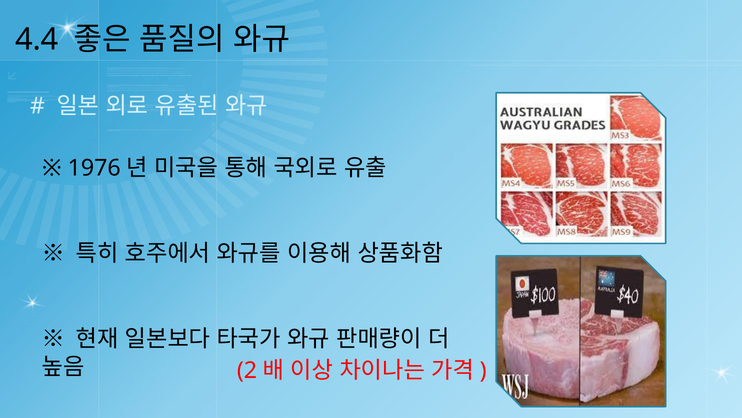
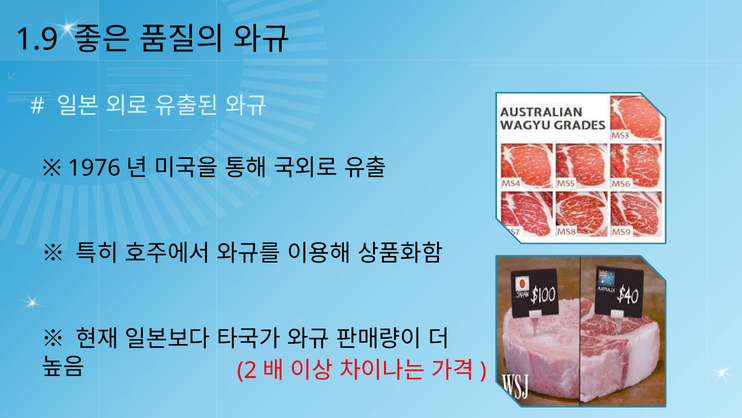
4.4: 4.4 -> 1.9
